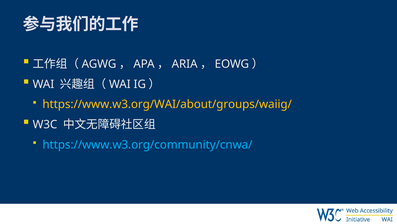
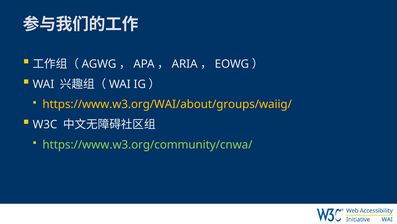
https://www.w3.org/community/cnwa/ colour: light blue -> light green
